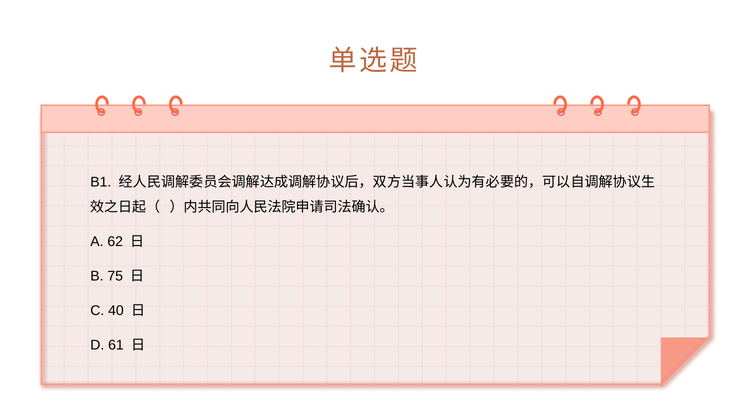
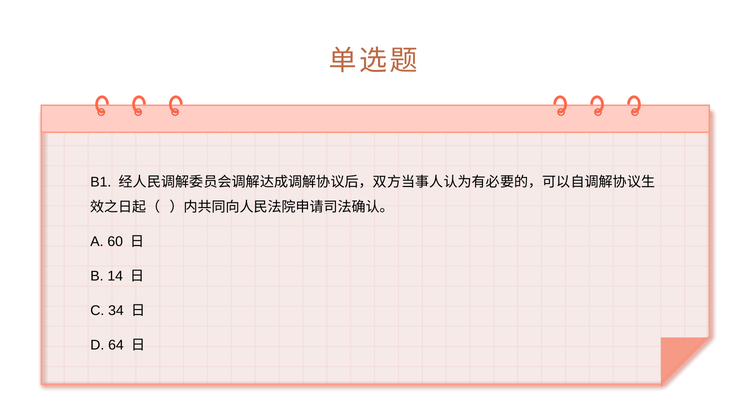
62: 62 -> 60
75: 75 -> 14
40: 40 -> 34
61: 61 -> 64
